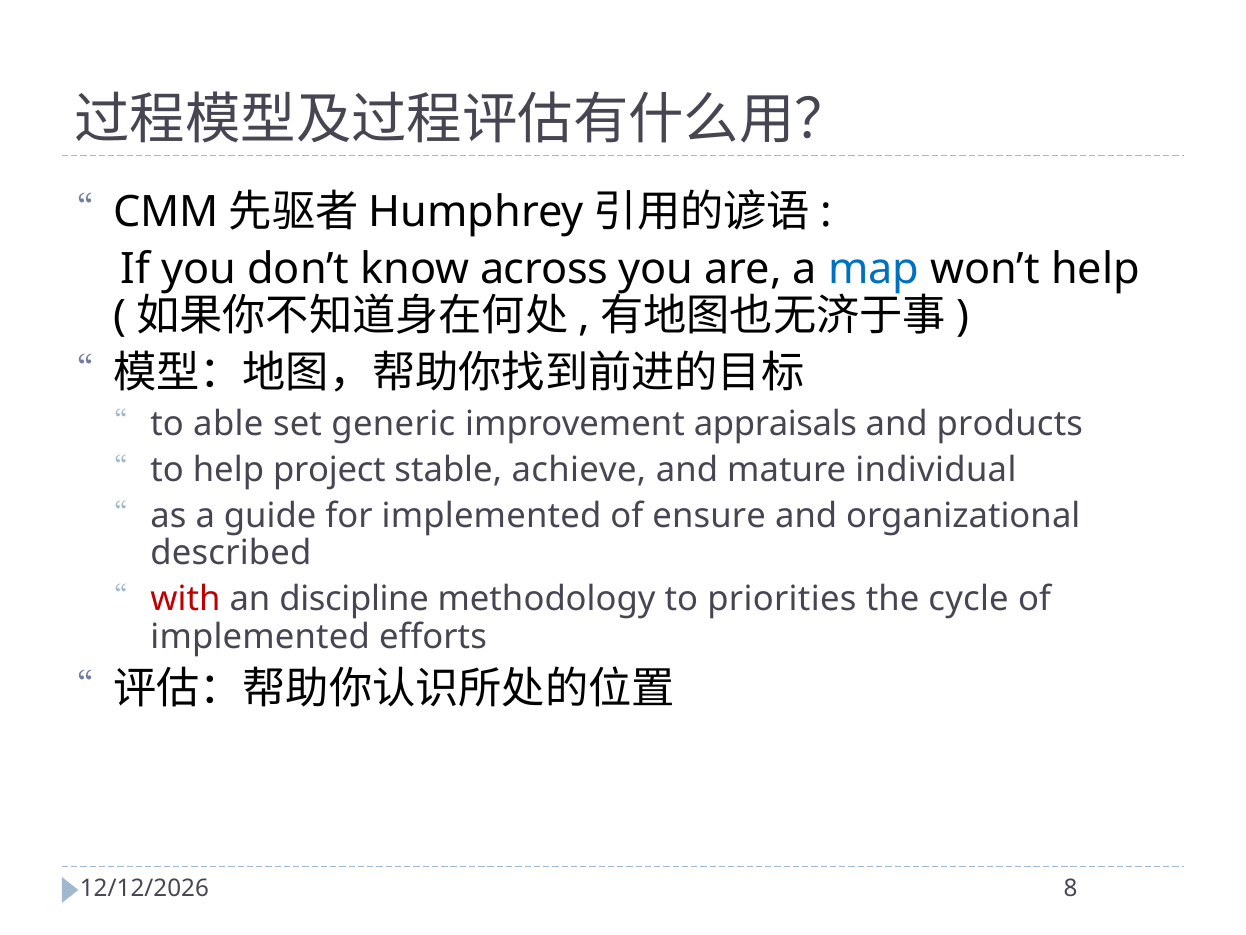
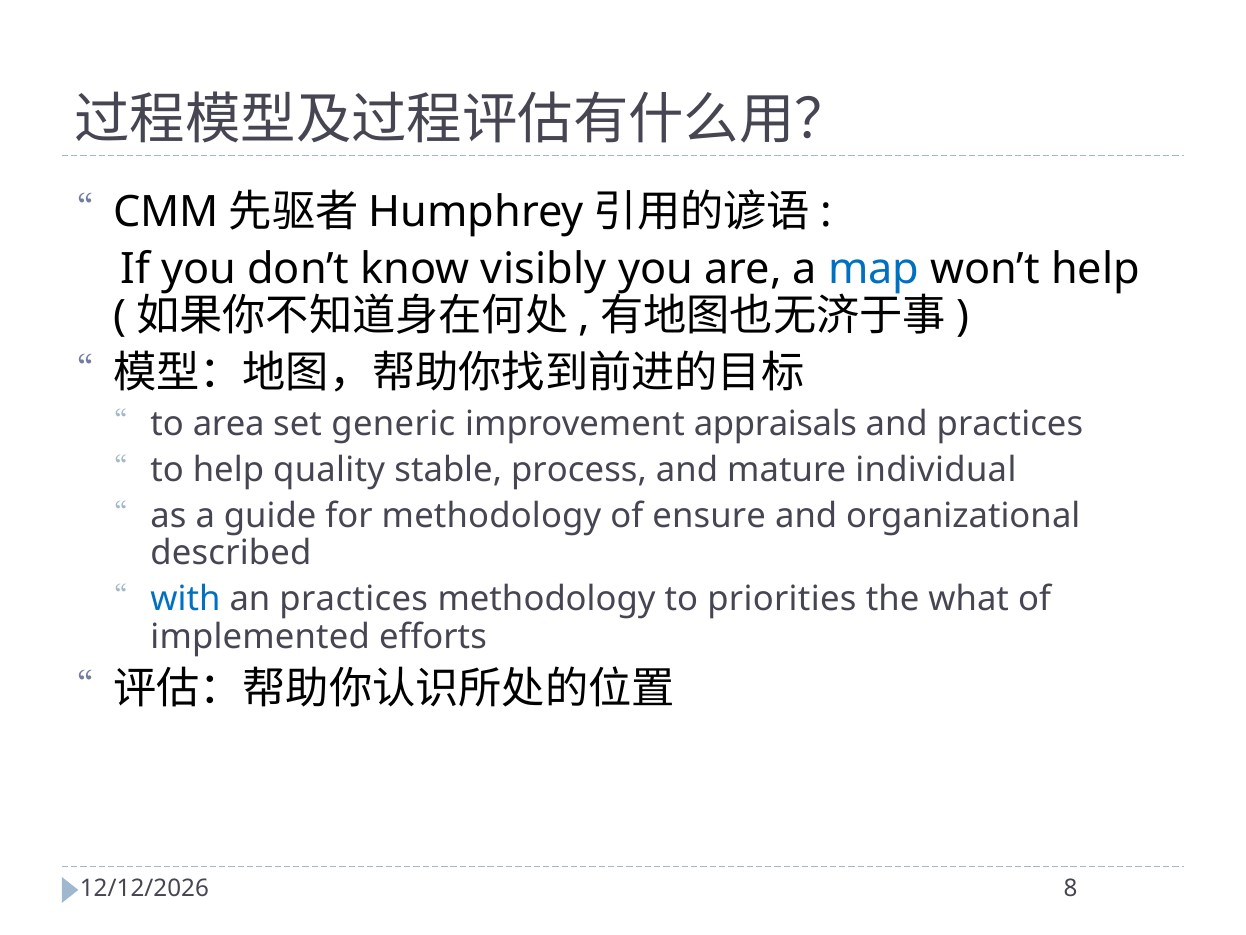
across: across -> visibly
able: able -> area
and products: products -> practices
project: project -> quality
achieve: achieve -> process
for implemented: implemented -> methodology
with colour: red -> blue
an discipline: discipline -> practices
cycle: cycle -> what
